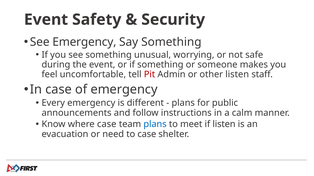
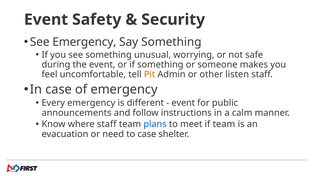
Pit colour: red -> orange
plans at (183, 103): plans -> event
where case: case -> staff
if listen: listen -> team
